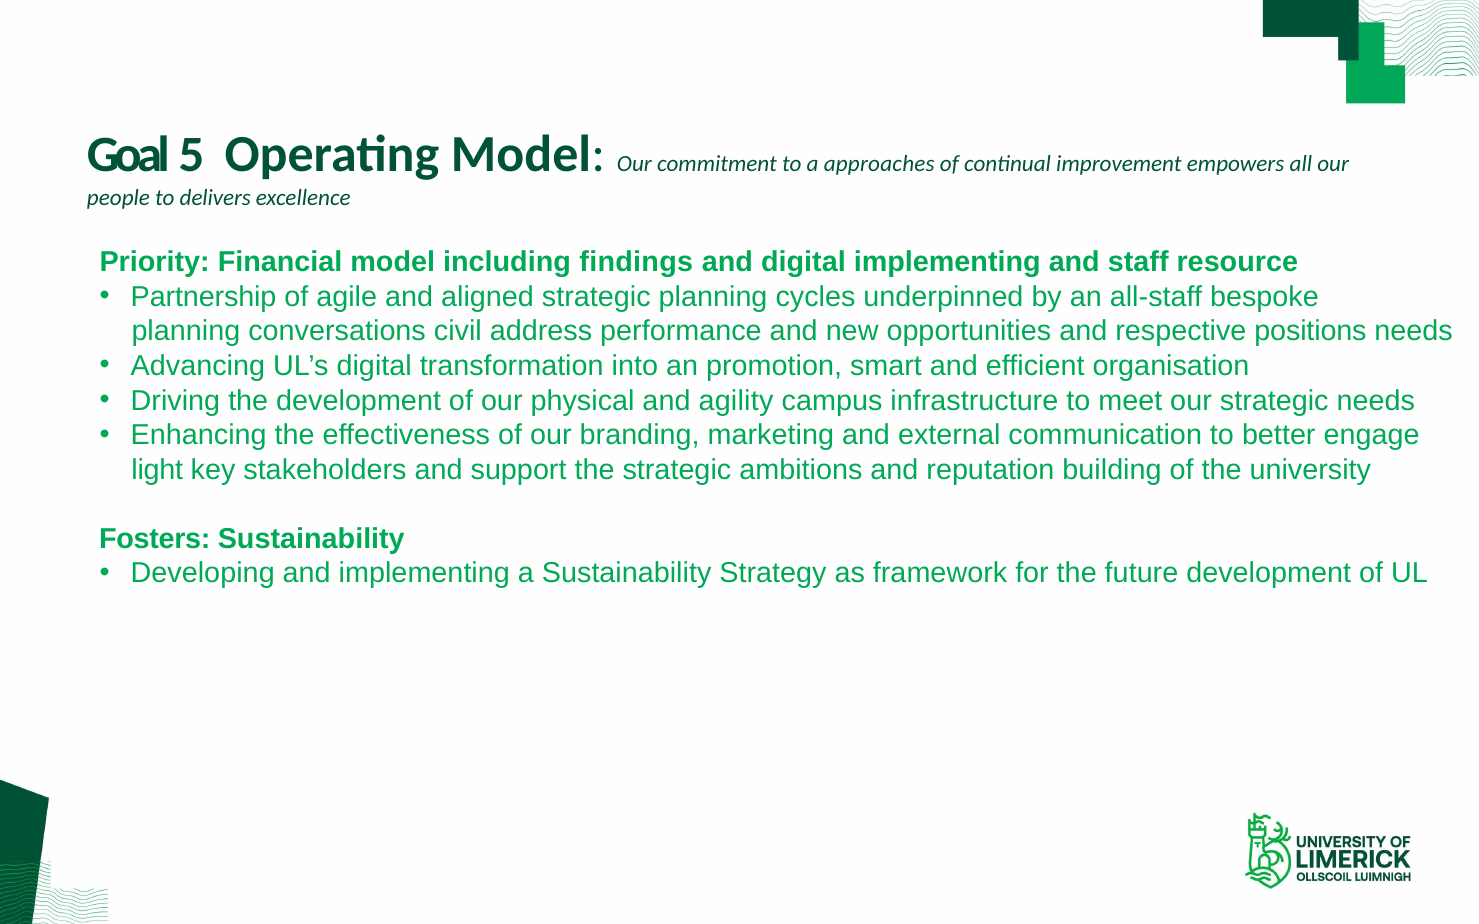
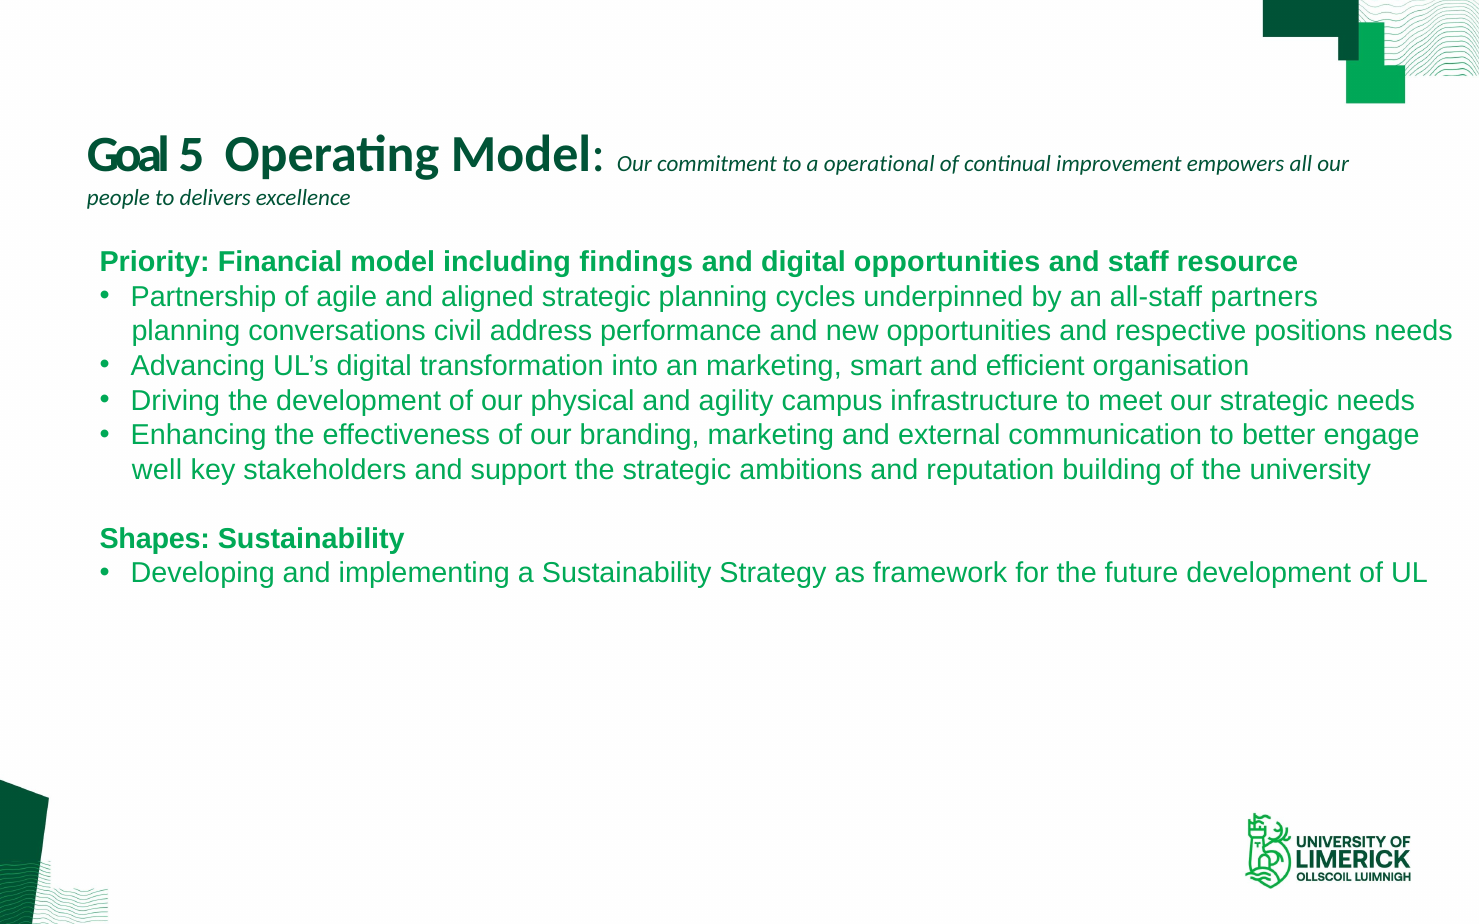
approaches: approaches -> operational
digital implementing: implementing -> opportunities
bespoke: bespoke -> partners
an promotion: promotion -> marketing
light: light -> well
Fosters: Fosters -> Shapes
